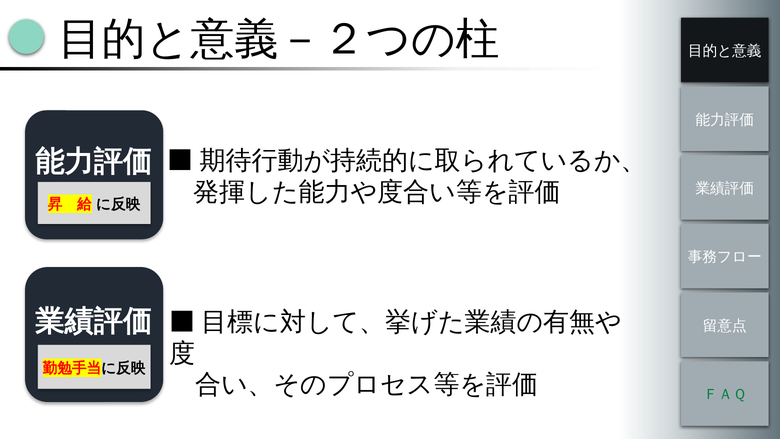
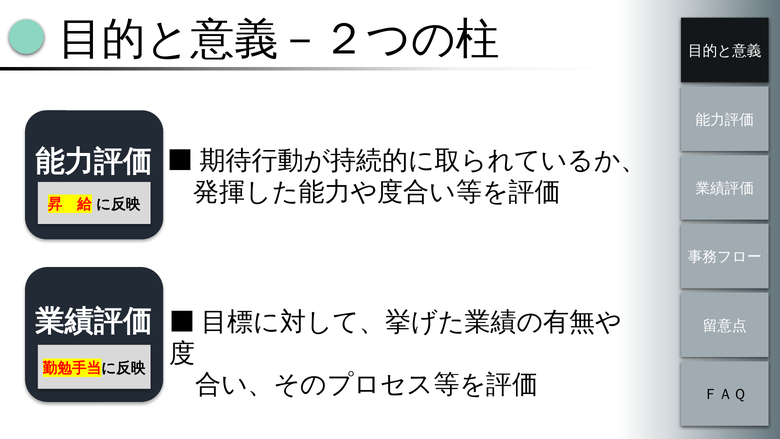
ＦＡＱ colour: green -> black
